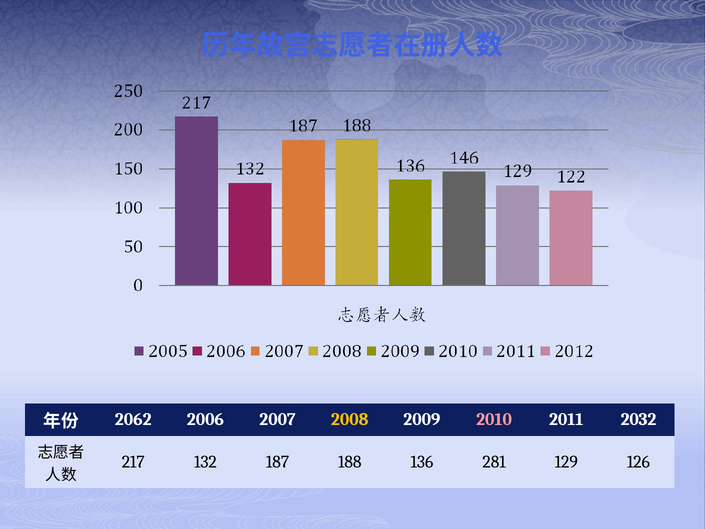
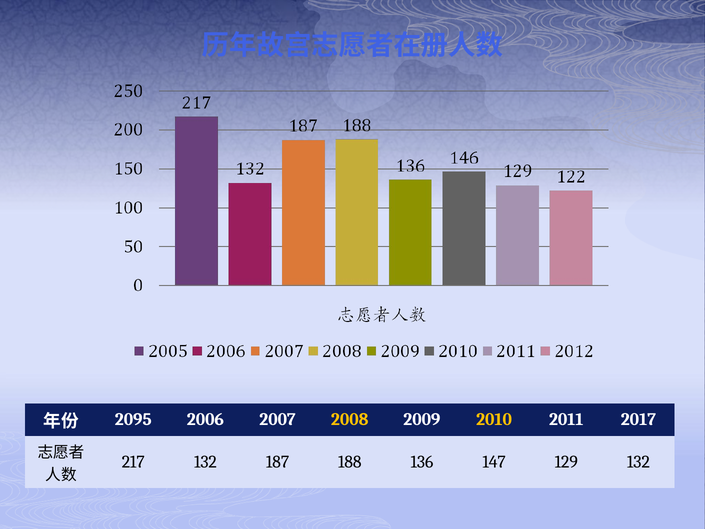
2062: 2062 -> 2095
2010 colour: pink -> yellow
2032: 2032 -> 2017
281: 281 -> 147
129 126: 126 -> 132
